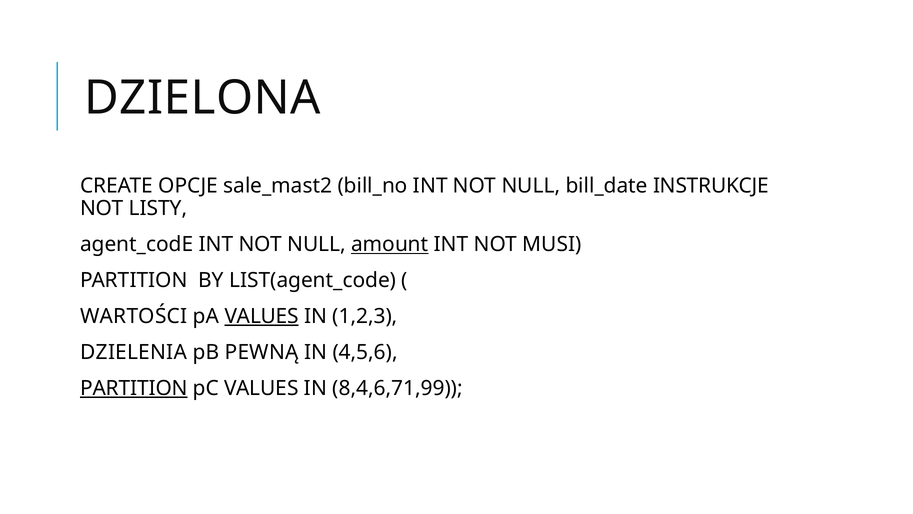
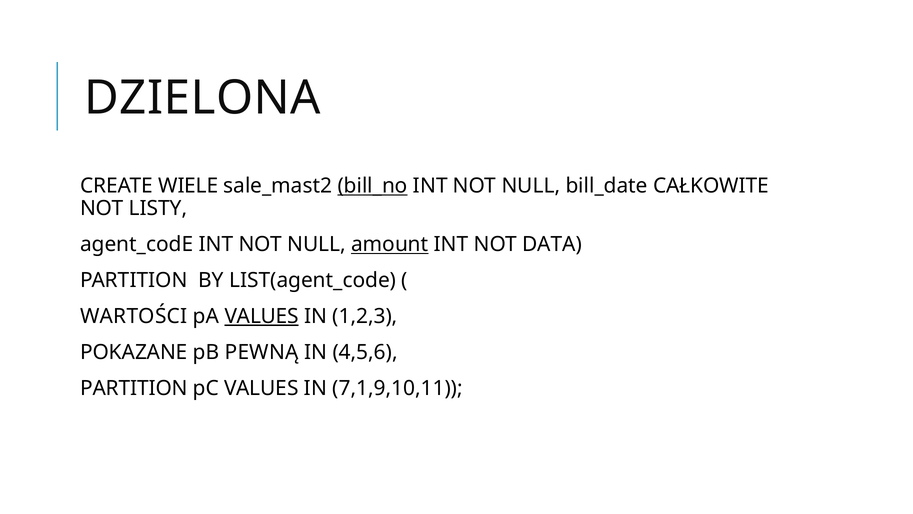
OPCJE: OPCJE -> WIELE
bill_no underline: none -> present
INSTRUKCJE: INSTRUKCJE -> CAŁKOWITE
MUSI: MUSI -> DATA
DZIELENIA: DZIELENIA -> POKAZANE
PARTITION at (134, 388) underline: present -> none
8,4,6,71,99: 8,4,6,71,99 -> 7,1,9,10,11
